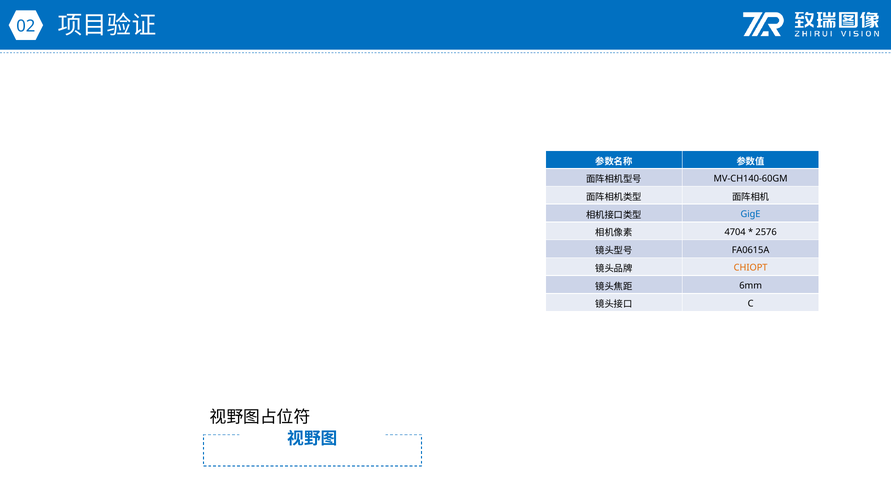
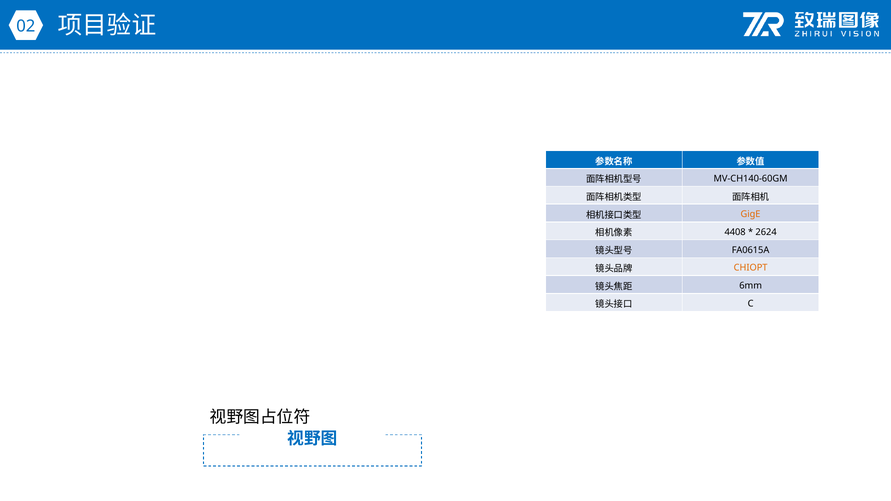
GigE colour: blue -> orange
4704: 4704 -> 4408
2576: 2576 -> 2624
